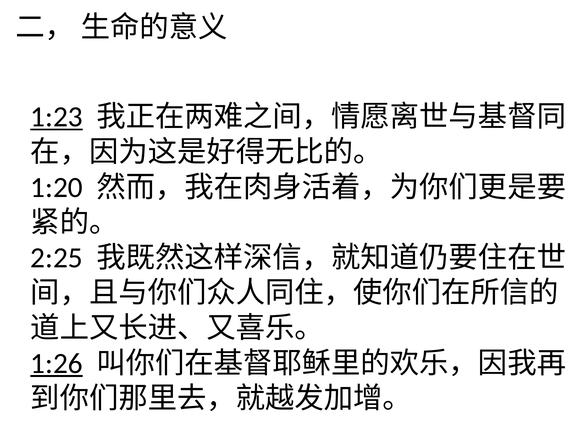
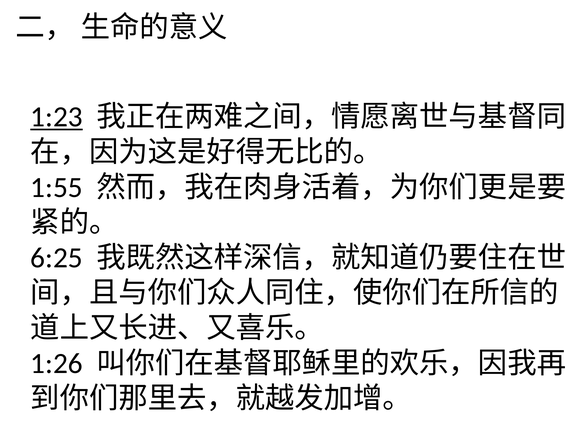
1:20: 1:20 -> 1:55
2:25: 2:25 -> 6:25
1:26 underline: present -> none
